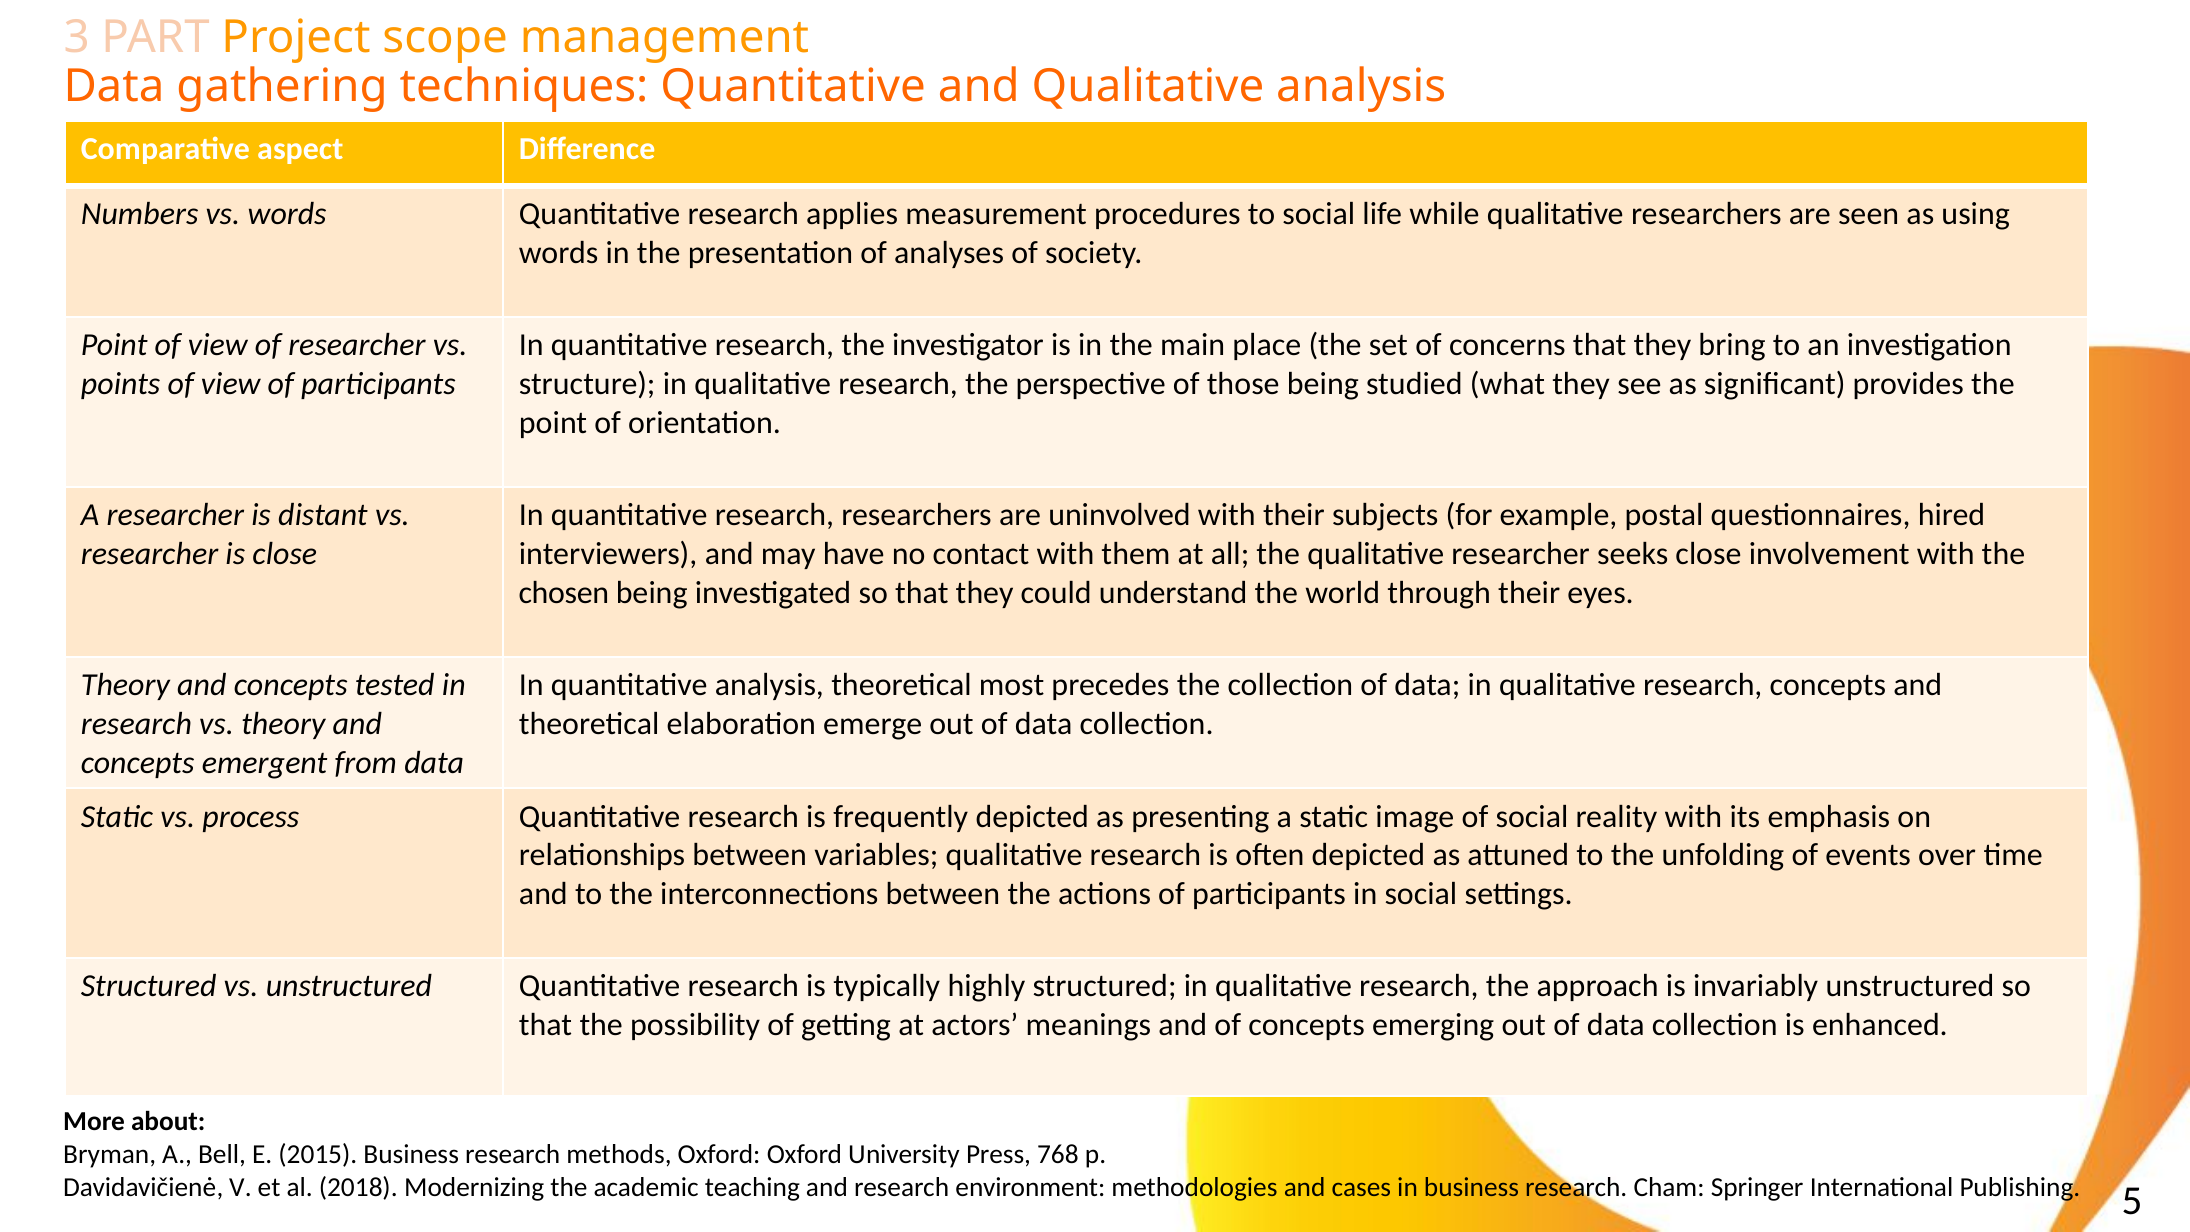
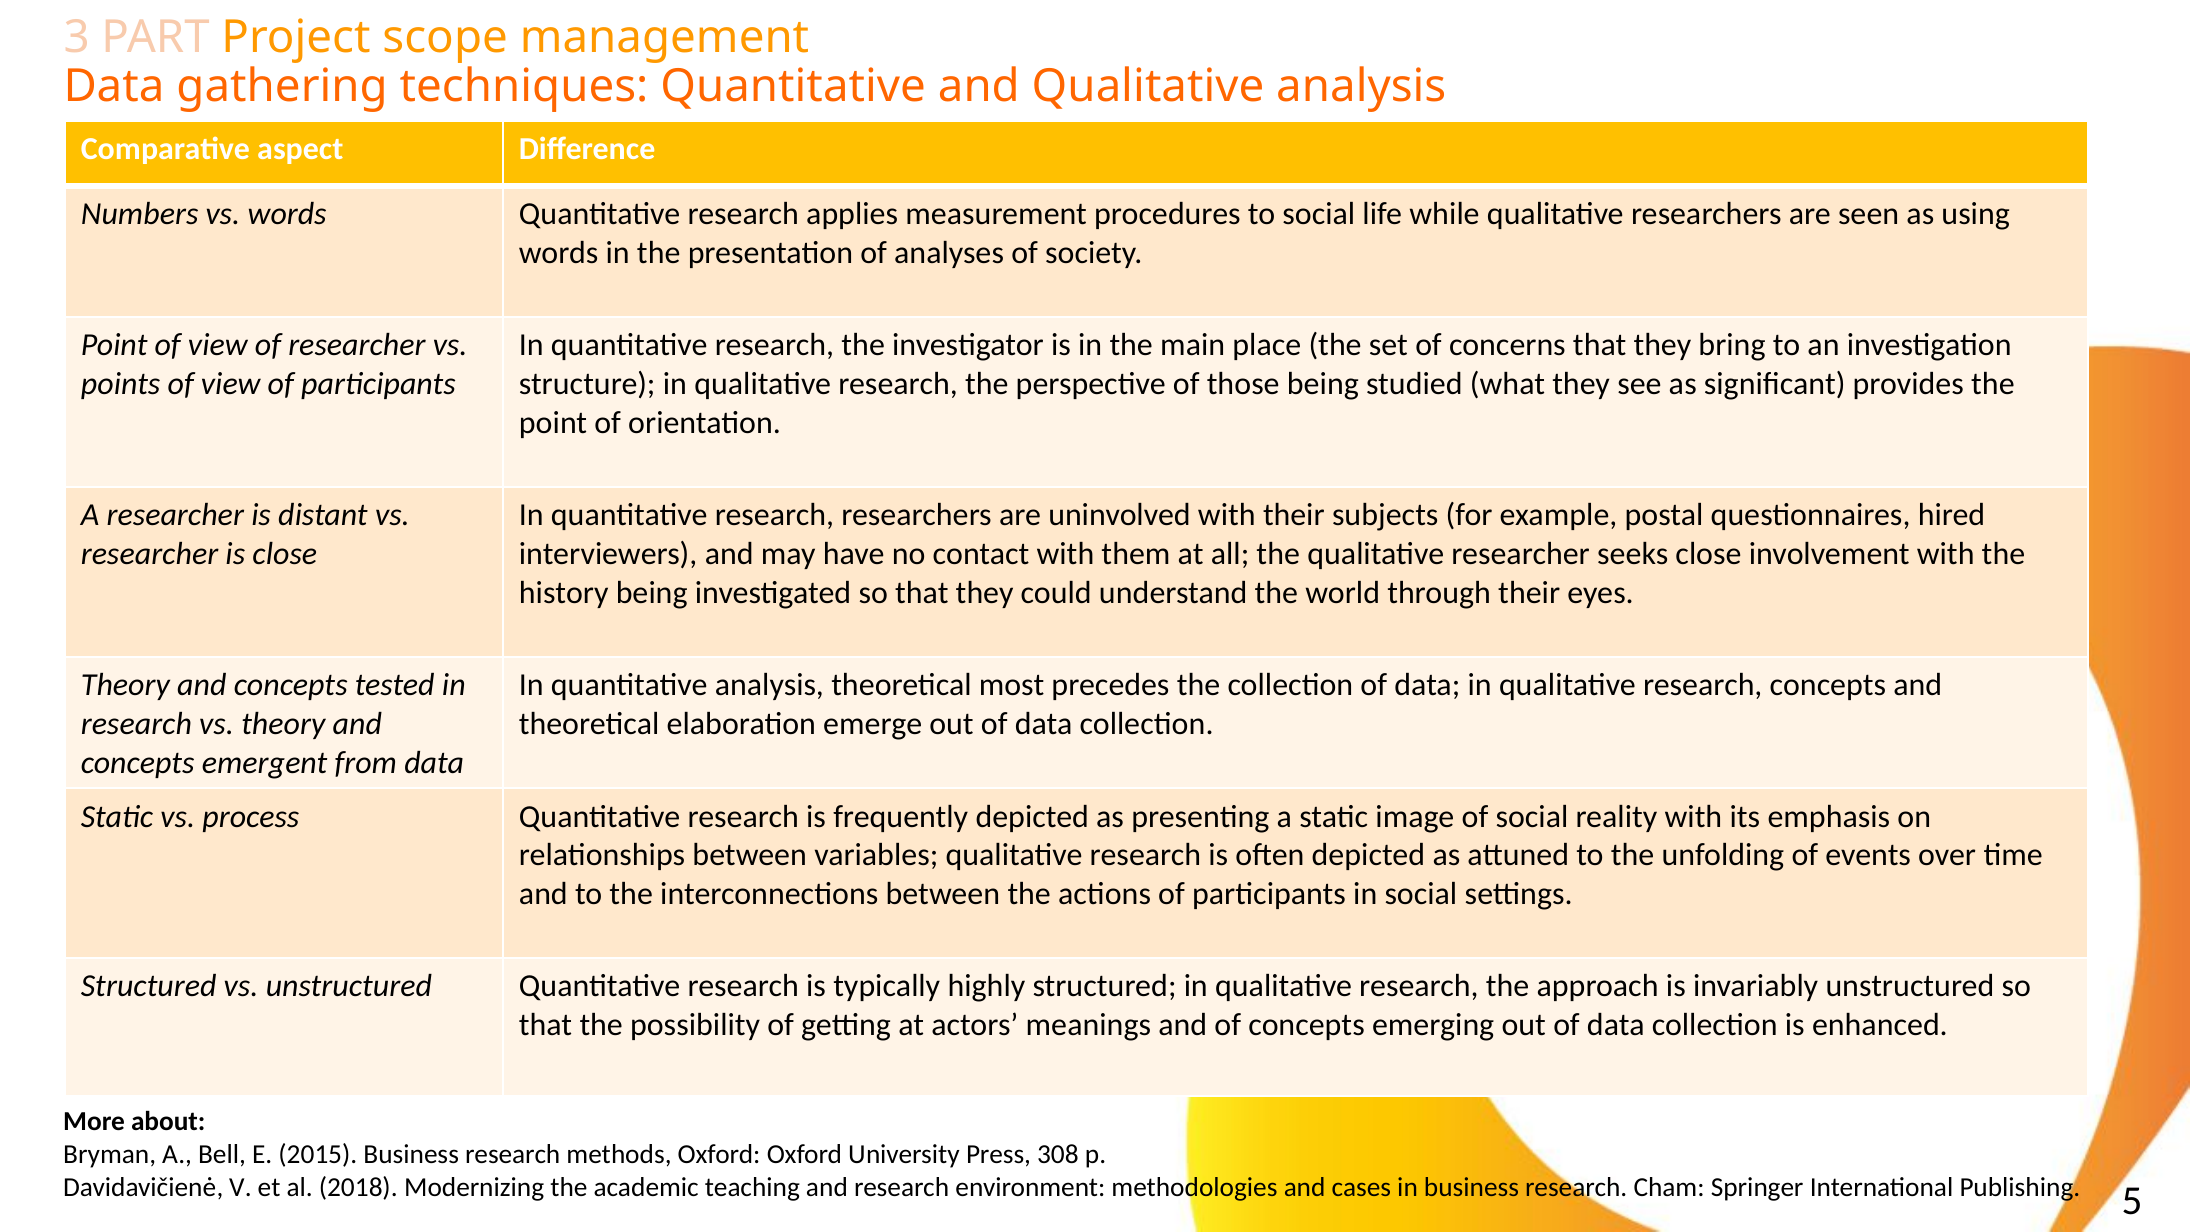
chosen: chosen -> history
768: 768 -> 308
